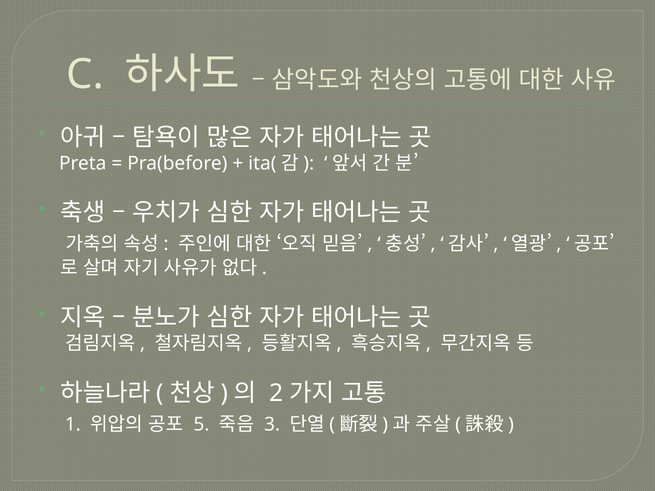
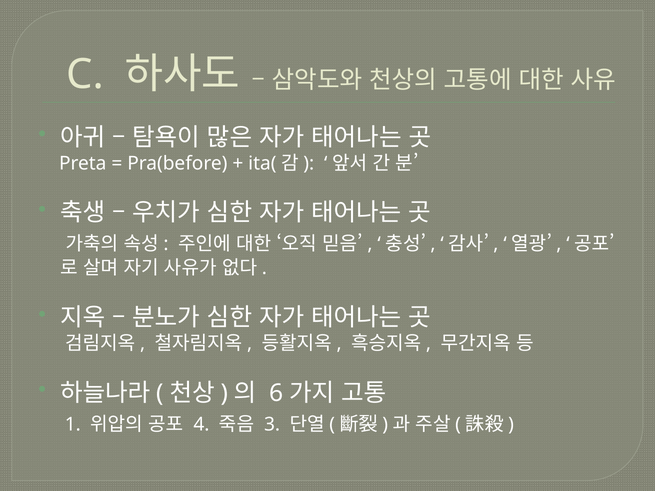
2: 2 -> 6
5: 5 -> 4
